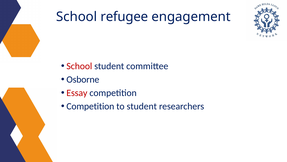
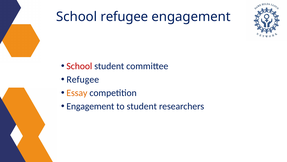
Osborne at (83, 79): Osborne -> Refugee
Essay colour: red -> orange
Competition at (90, 106): Competition -> Engagement
